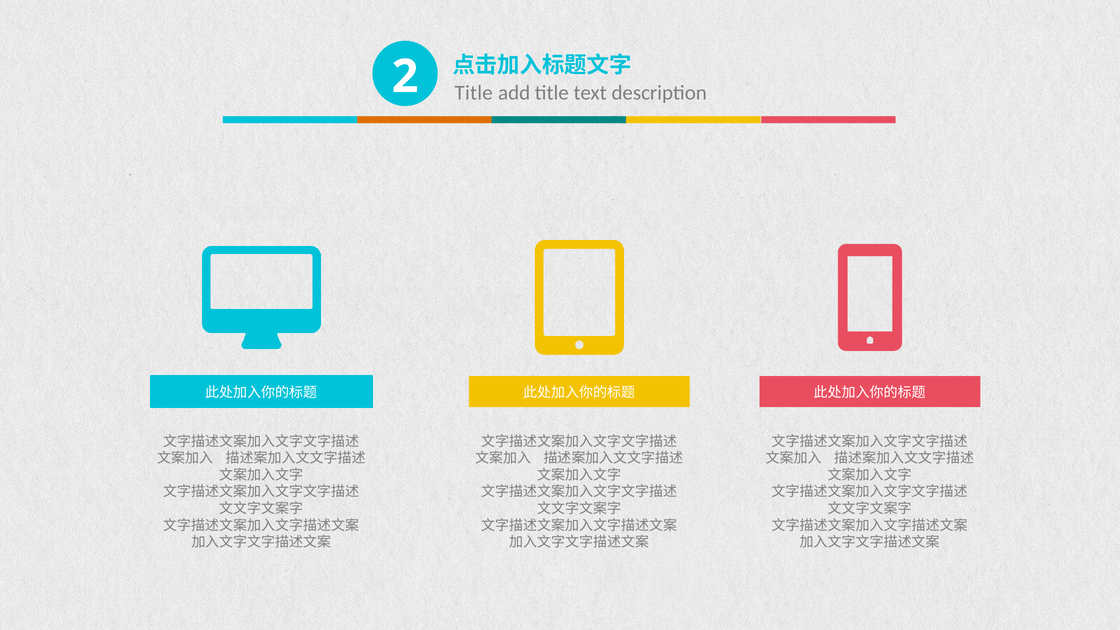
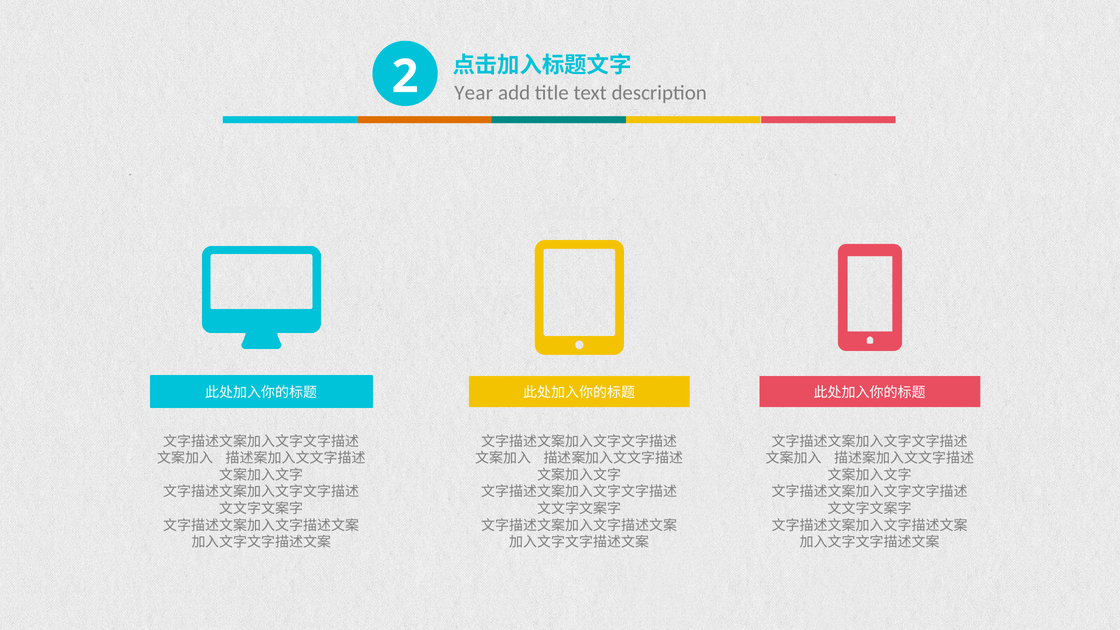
Title at (474, 93): Title -> Year
